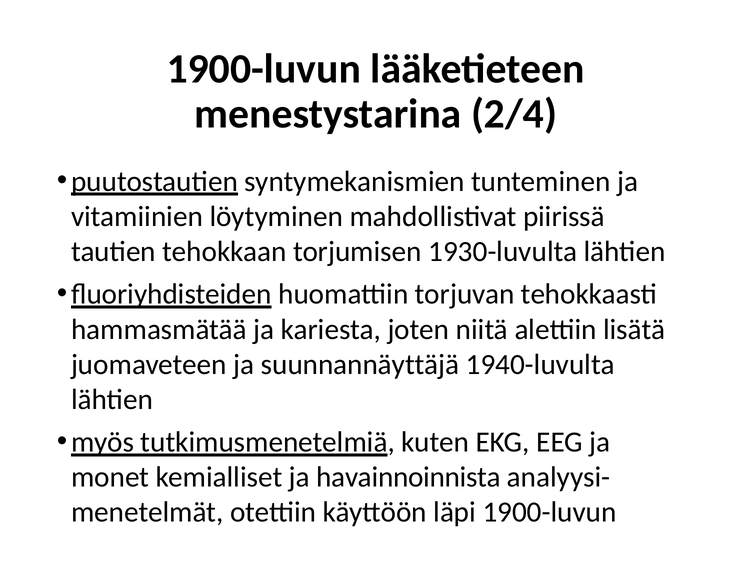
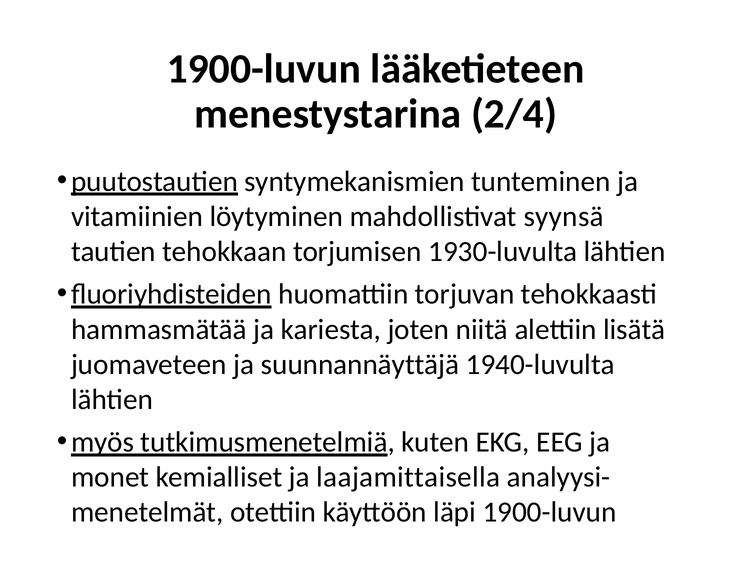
piirissä: piirissä -> syynsä
havainnoinnista: havainnoinnista -> laajamittaisella
